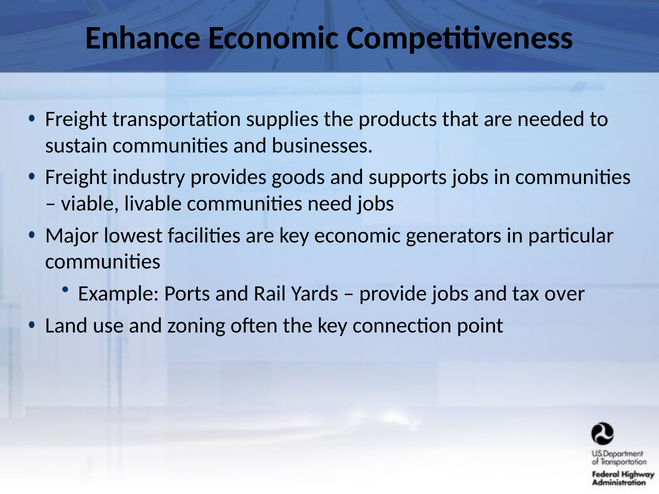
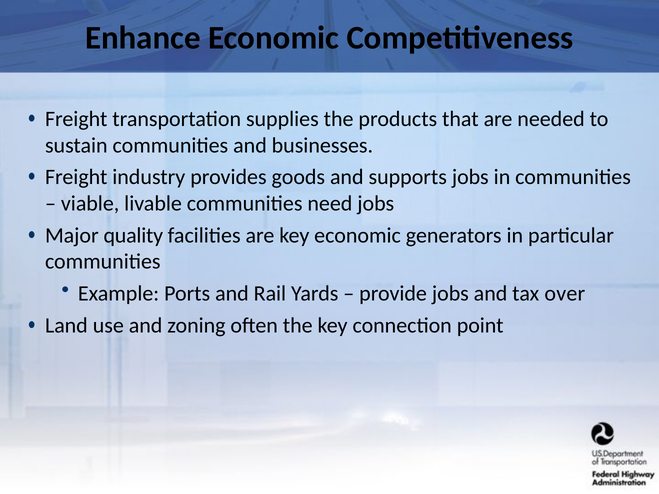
lowest: lowest -> quality
